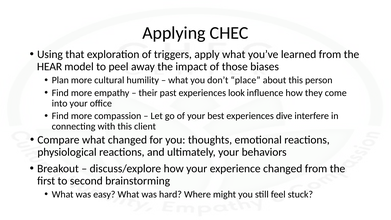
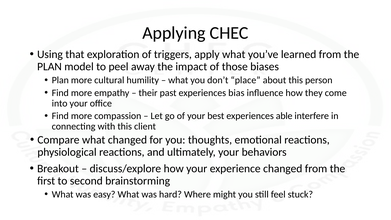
HEAR at (50, 67): HEAR -> PLAN
look: look -> bias
dive: dive -> able
